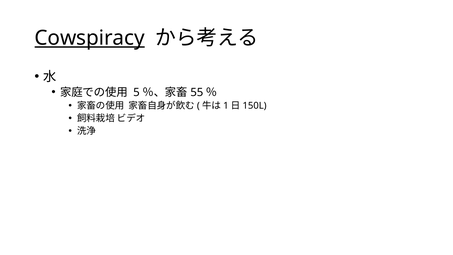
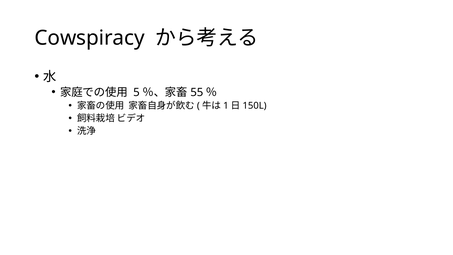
Cowspiracy underline: present -> none
